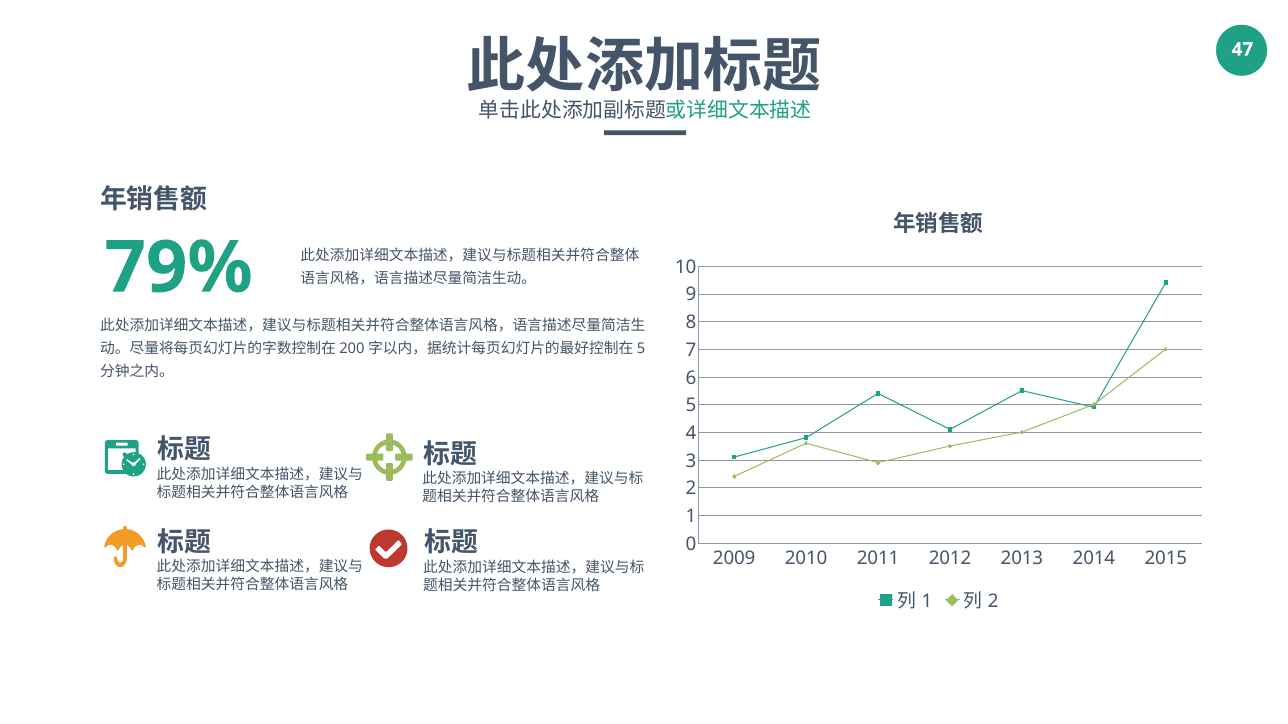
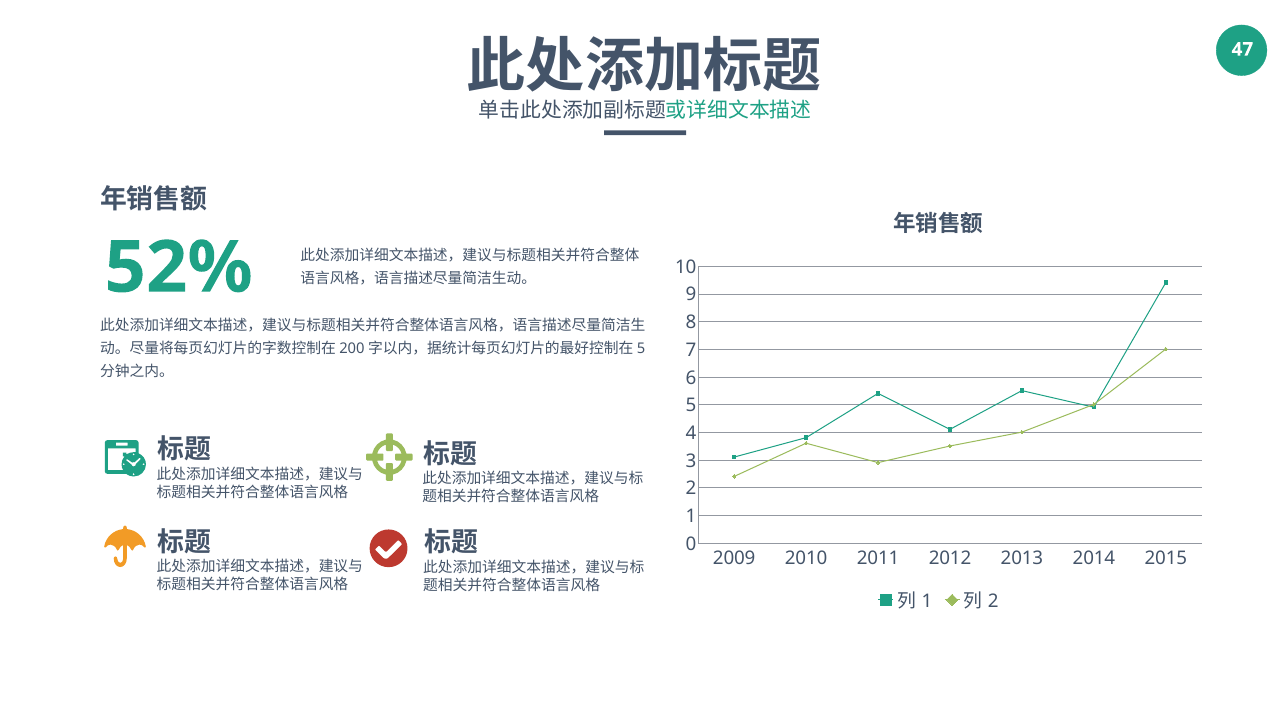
79%: 79% -> 52%
